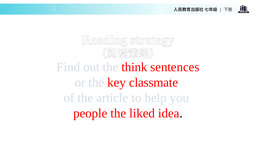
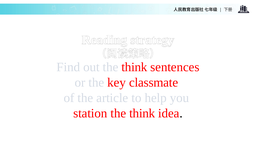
people: people -> station
liked at (142, 113): liked -> think
